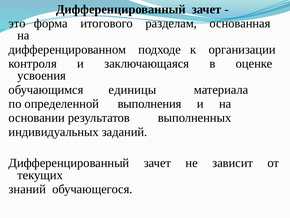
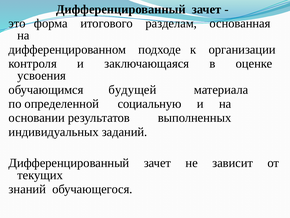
единицы: единицы -> будущей
выполнения: выполнения -> социальную
